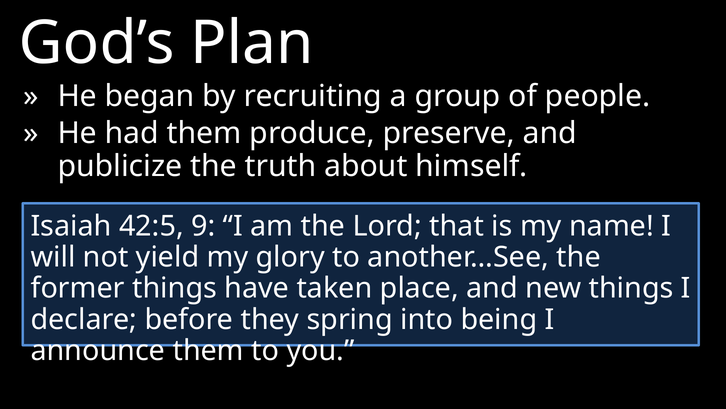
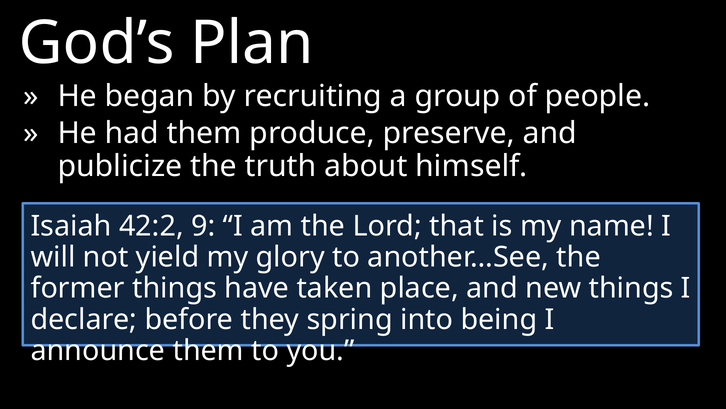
42:5: 42:5 -> 42:2
